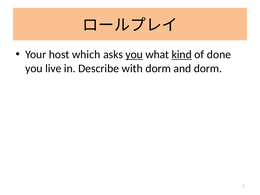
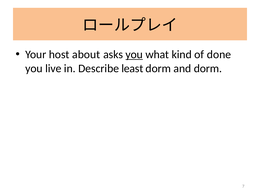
which: which -> about
kind underline: present -> none
with: with -> least
